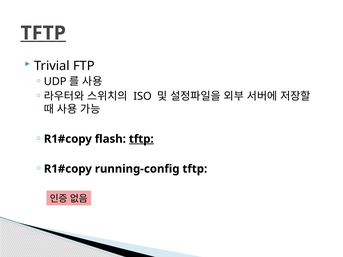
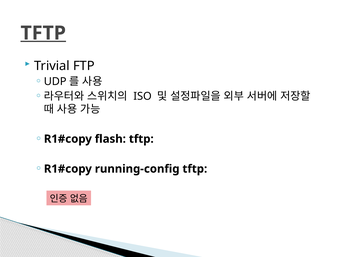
tftp at (141, 139) underline: present -> none
